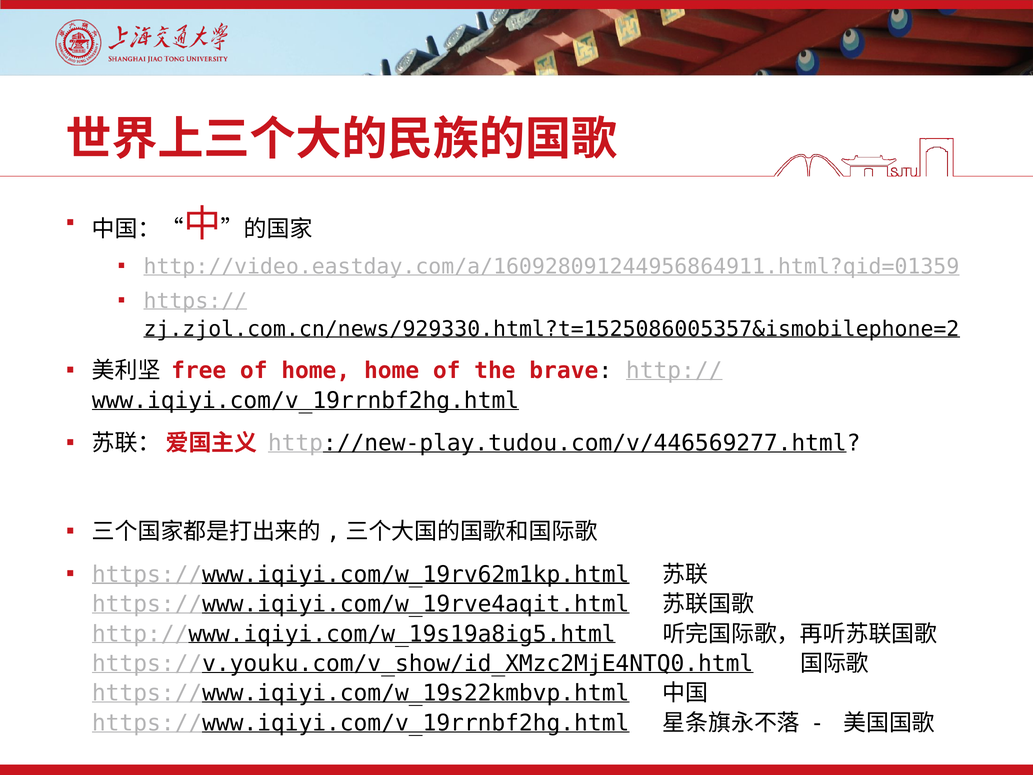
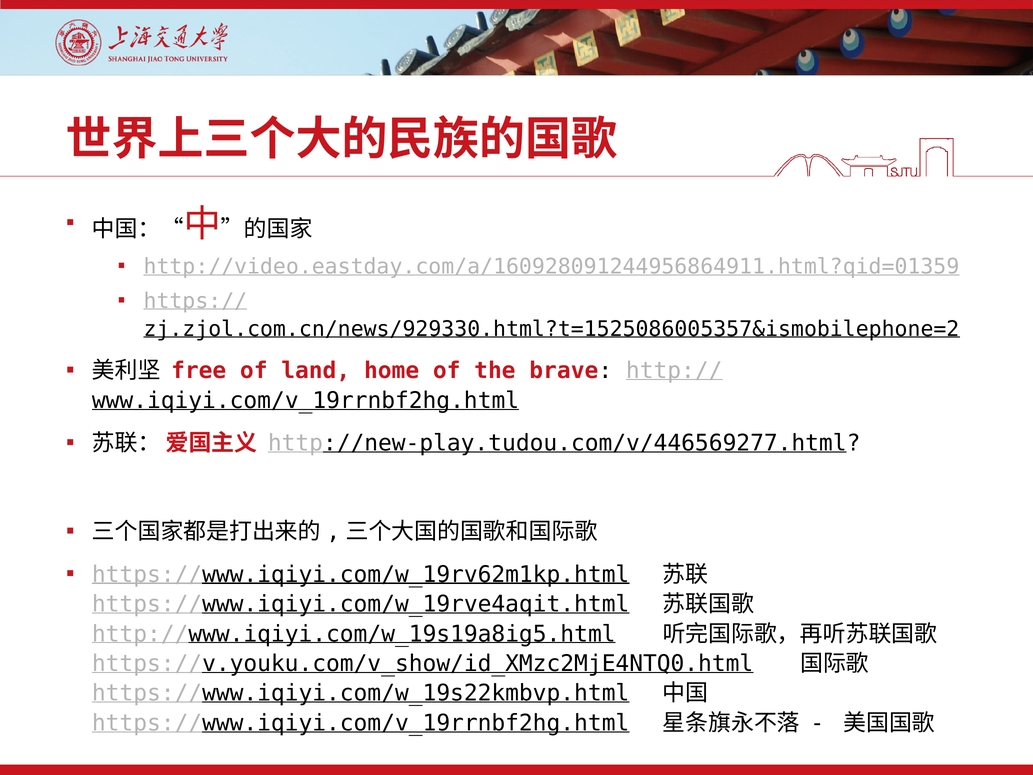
of home: home -> land
